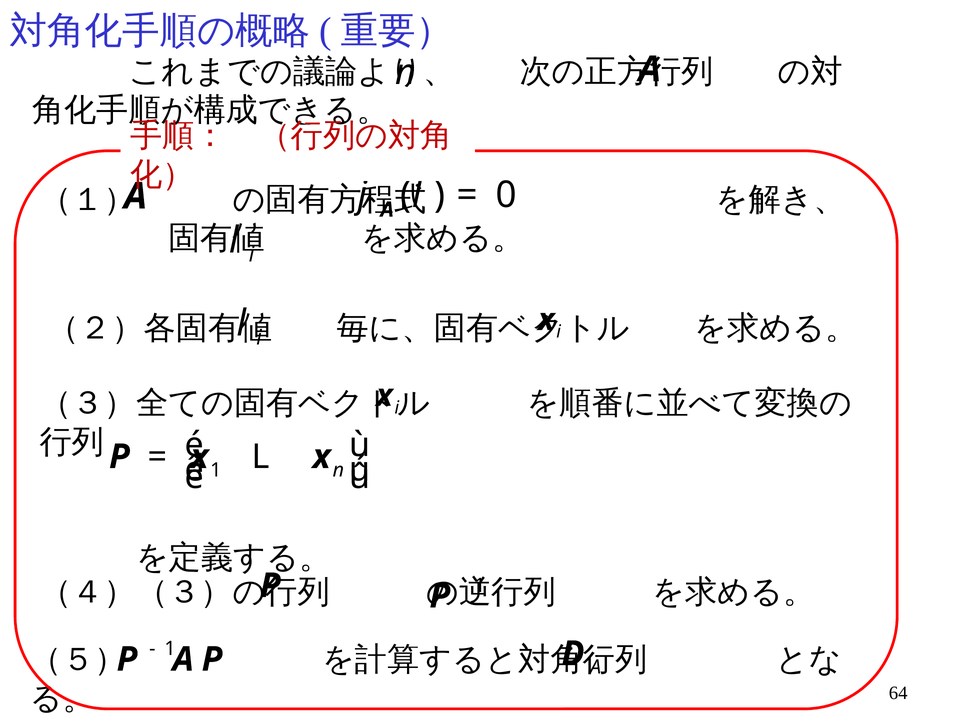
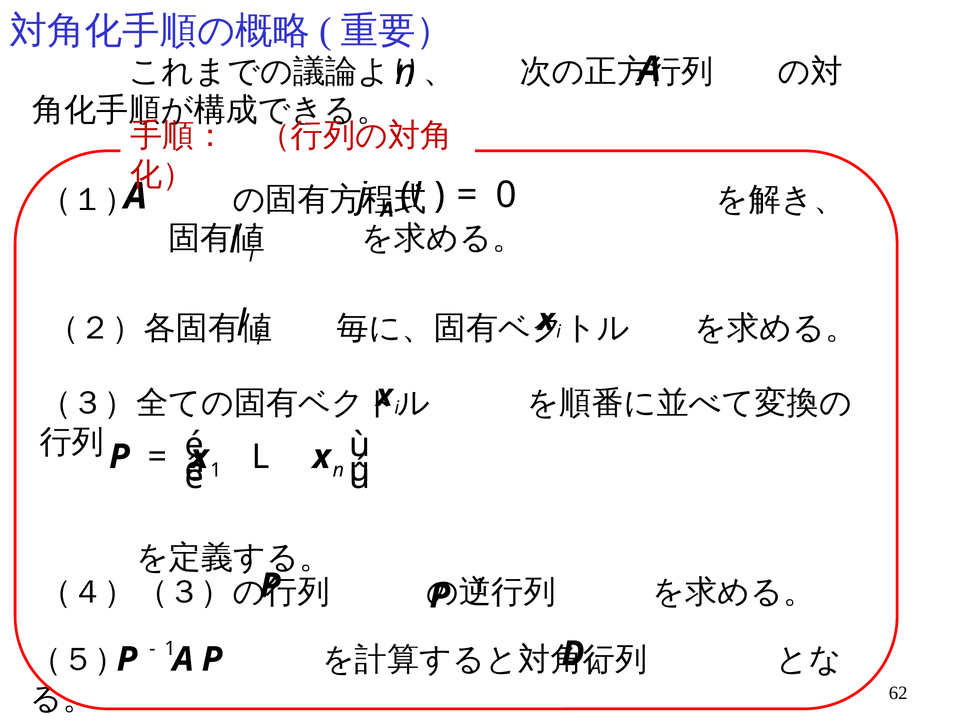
64: 64 -> 62
